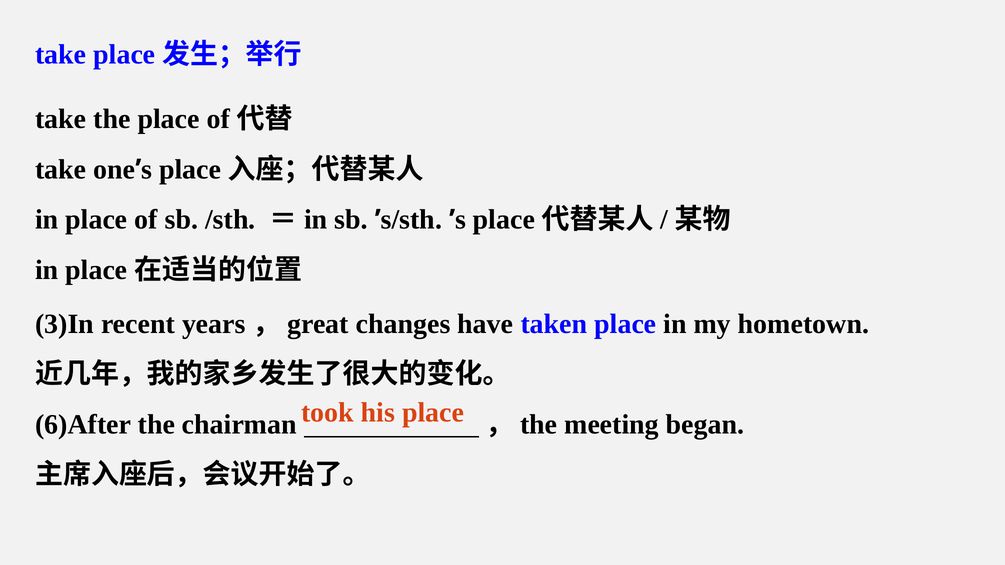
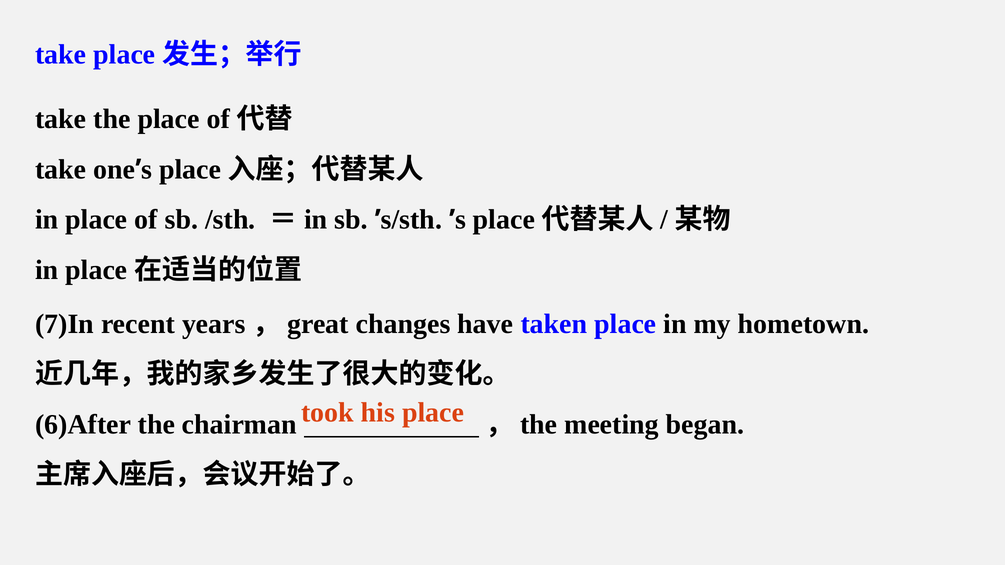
3)In: 3)In -> 7)In
